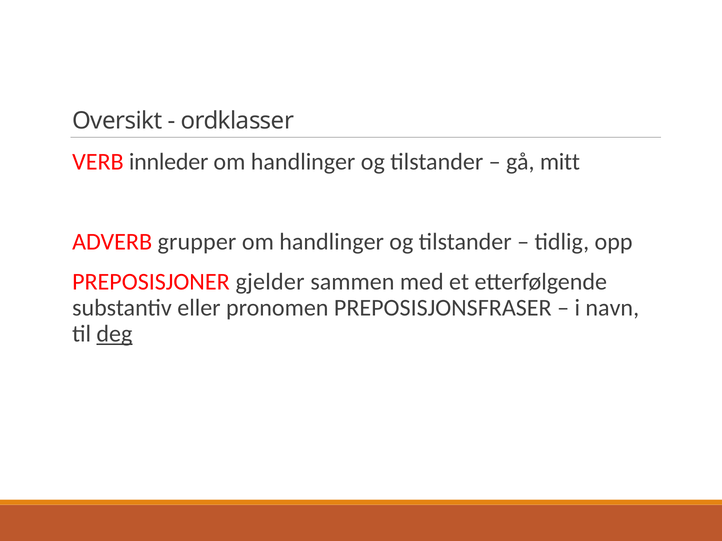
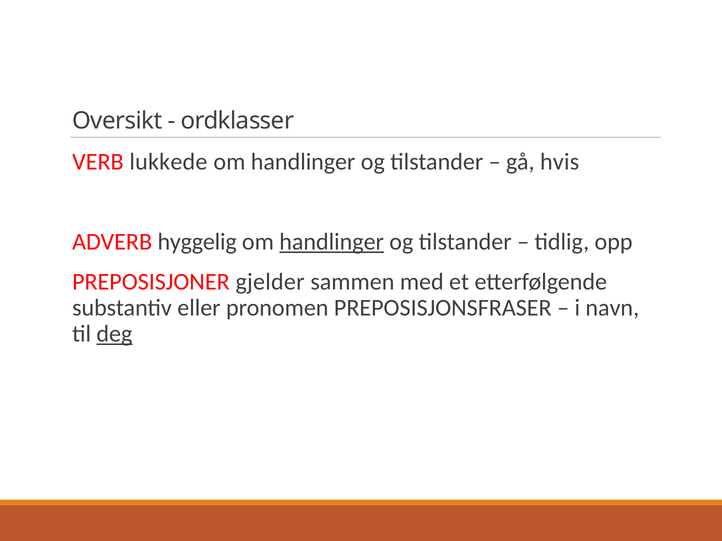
innleder: innleder -> lukkede
mitt: mitt -> hvis
grupper: grupper -> hyggelig
handlinger at (332, 242) underline: none -> present
